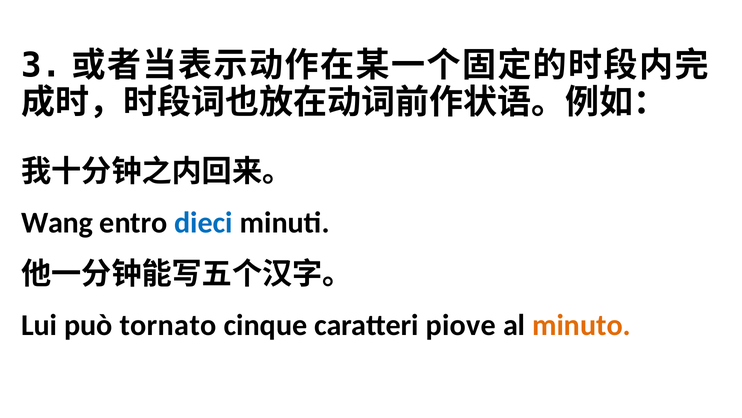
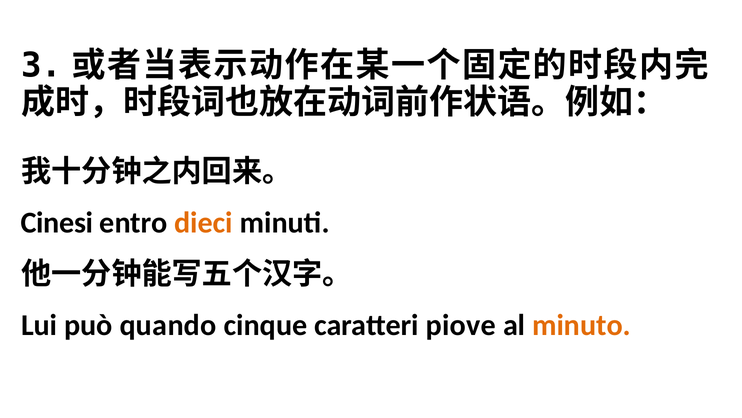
Wang: Wang -> Cinesi
dieci colour: blue -> orange
tornato: tornato -> quando
